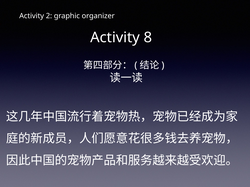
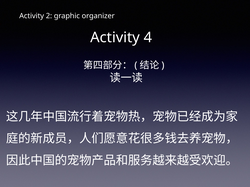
8: 8 -> 4
